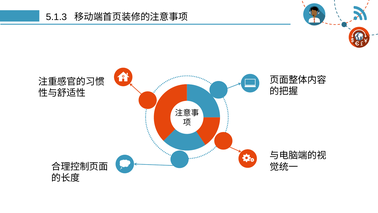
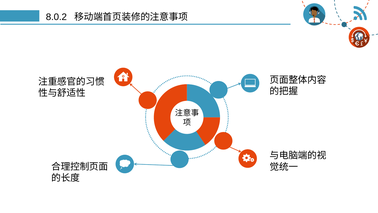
5.1.3: 5.1.3 -> 8.0.2
